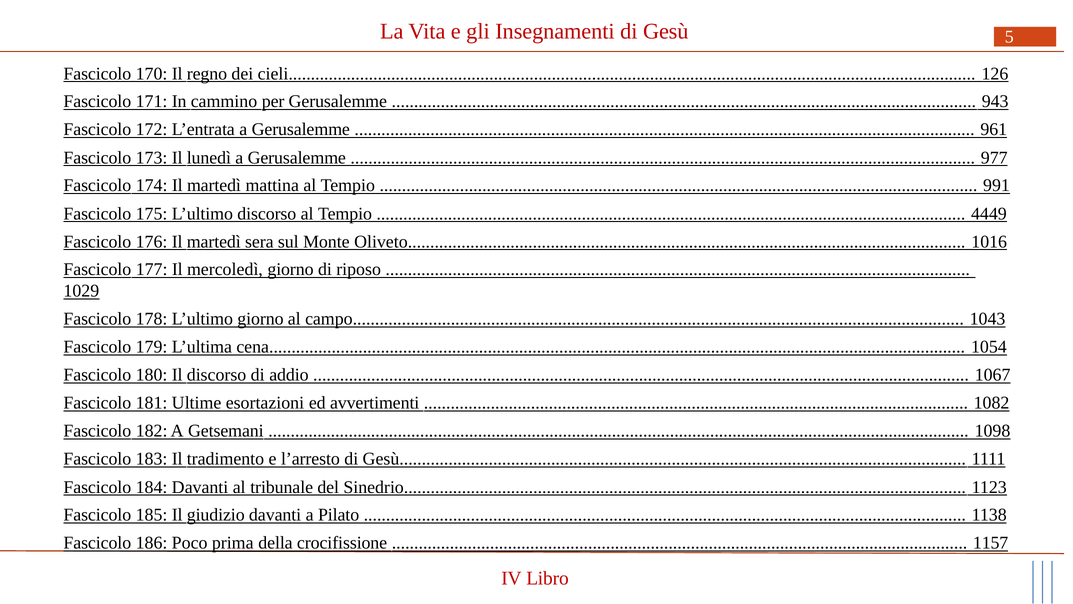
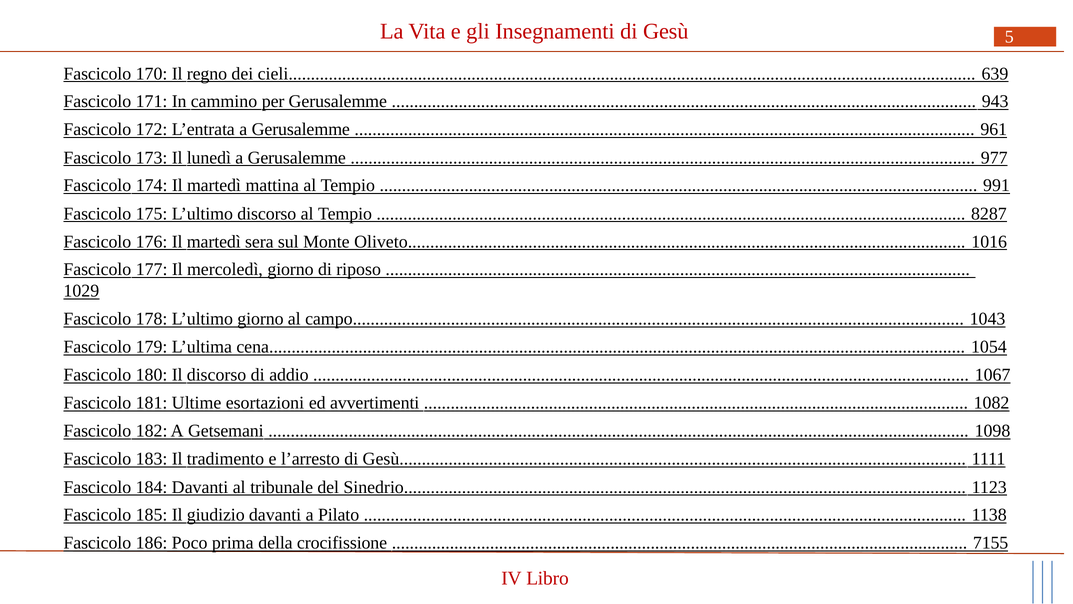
126: 126 -> 639
4449: 4449 -> 8287
1157: 1157 -> 7155
